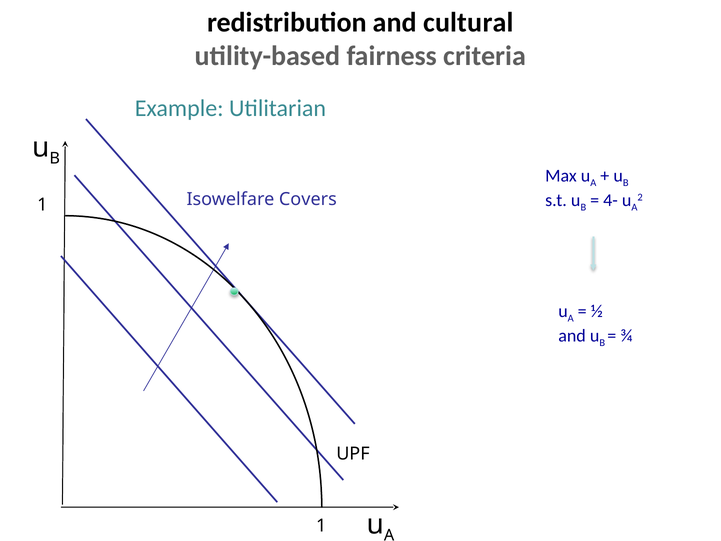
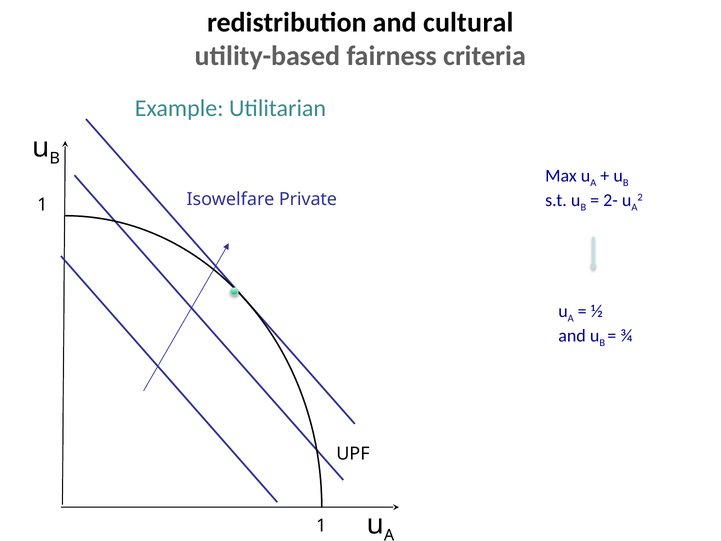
4-: 4- -> 2-
Covers: Covers -> Private
